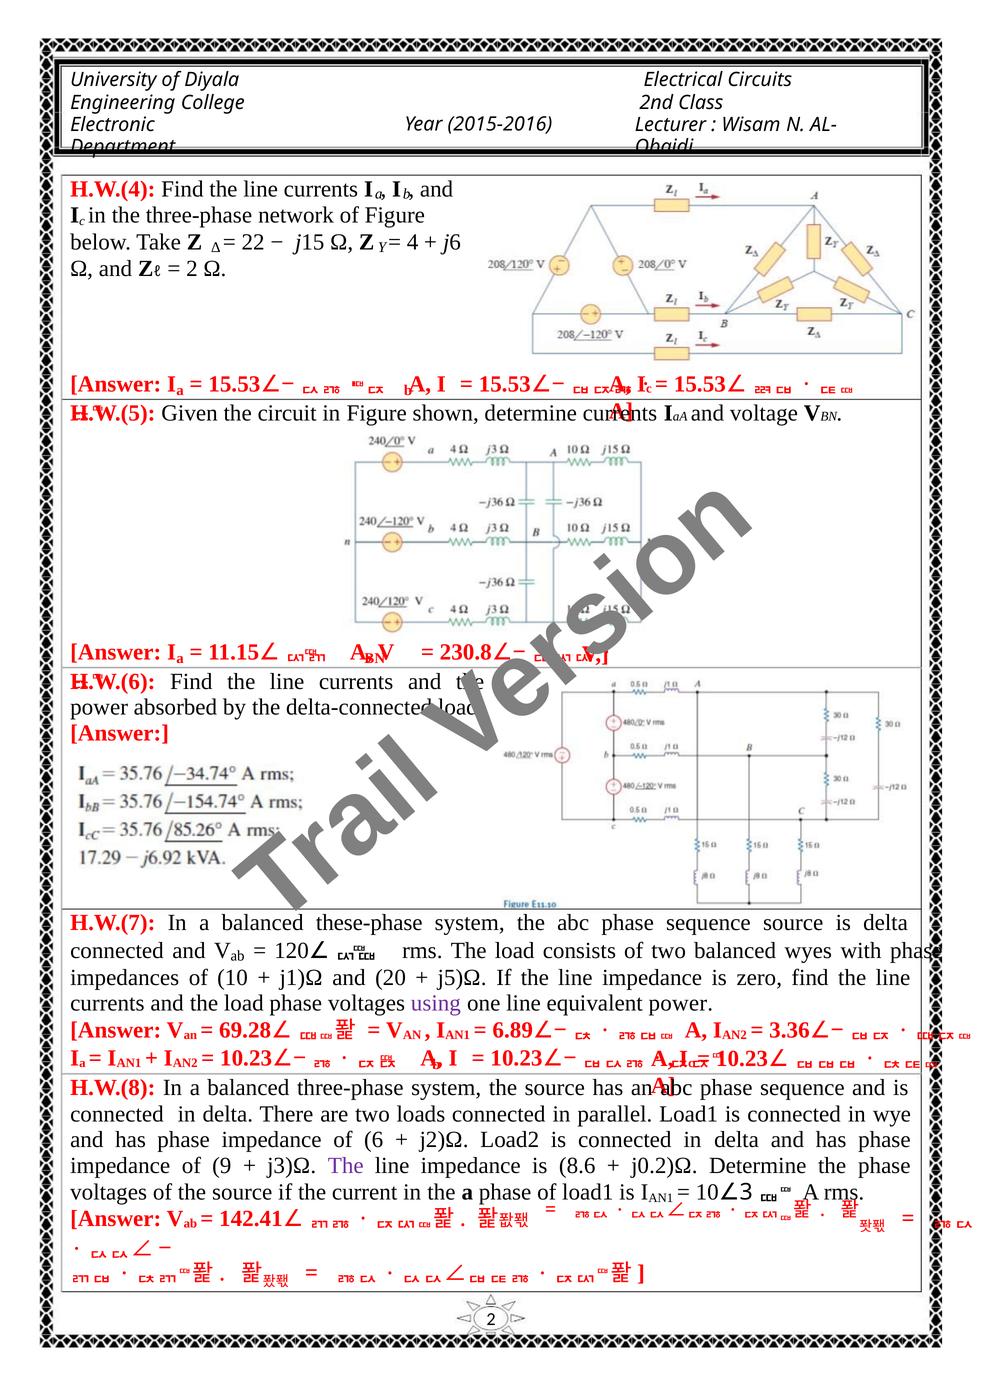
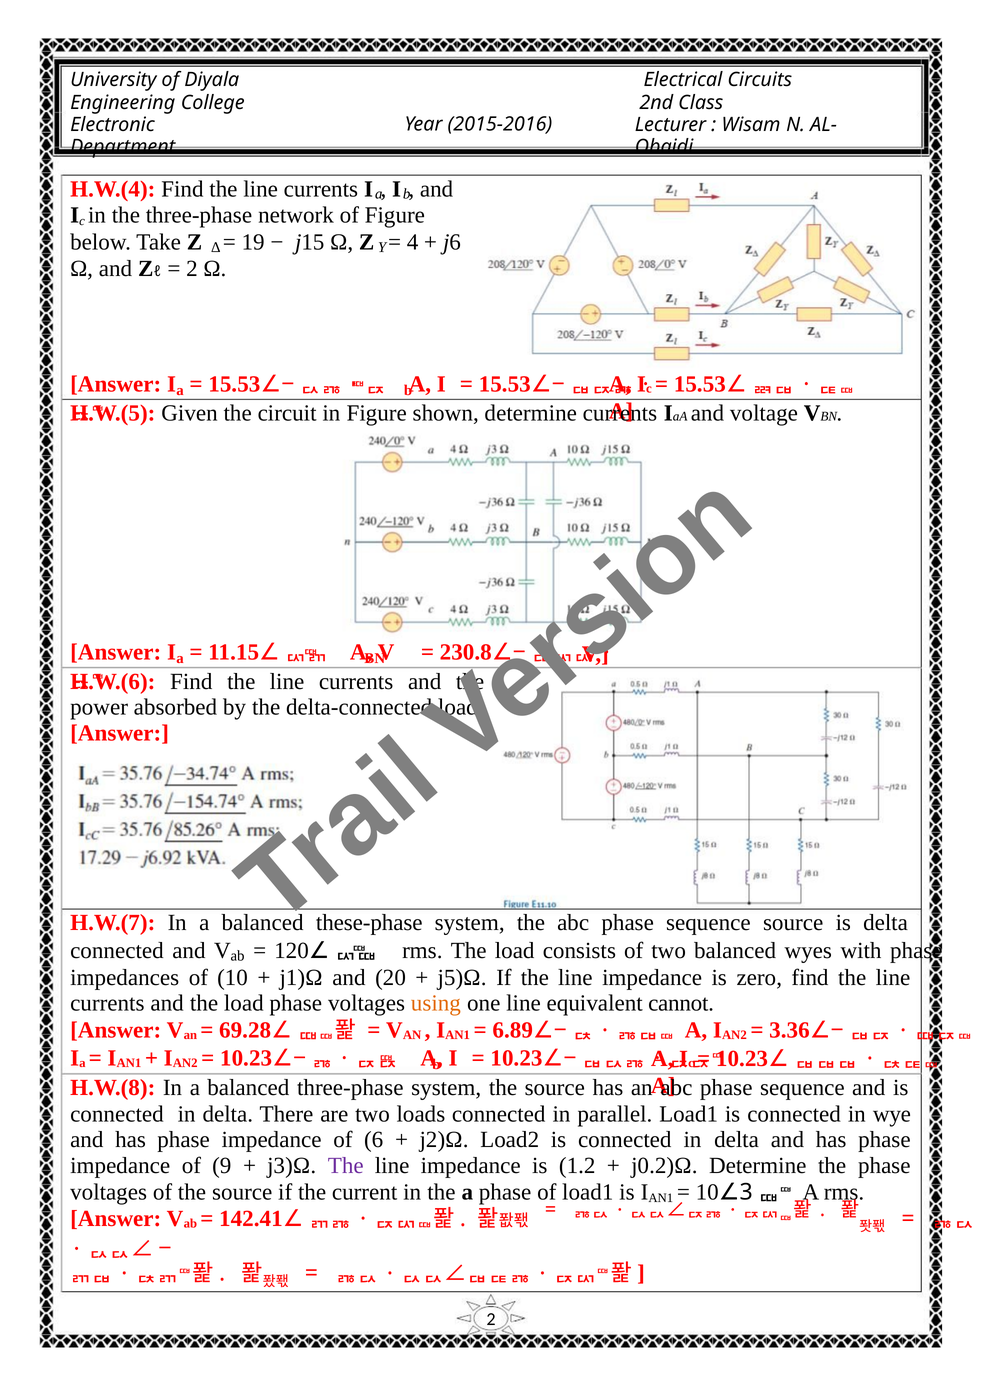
22: 22 -> 19
using colour: purple -> orange
equivalent power: power -> cannot
8.6: 8.6 -> 1.2
